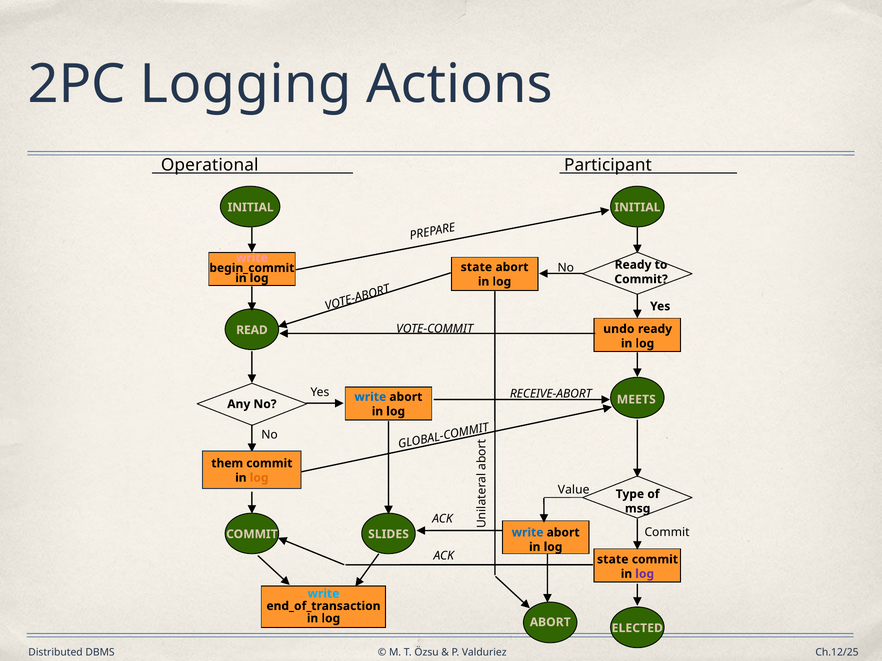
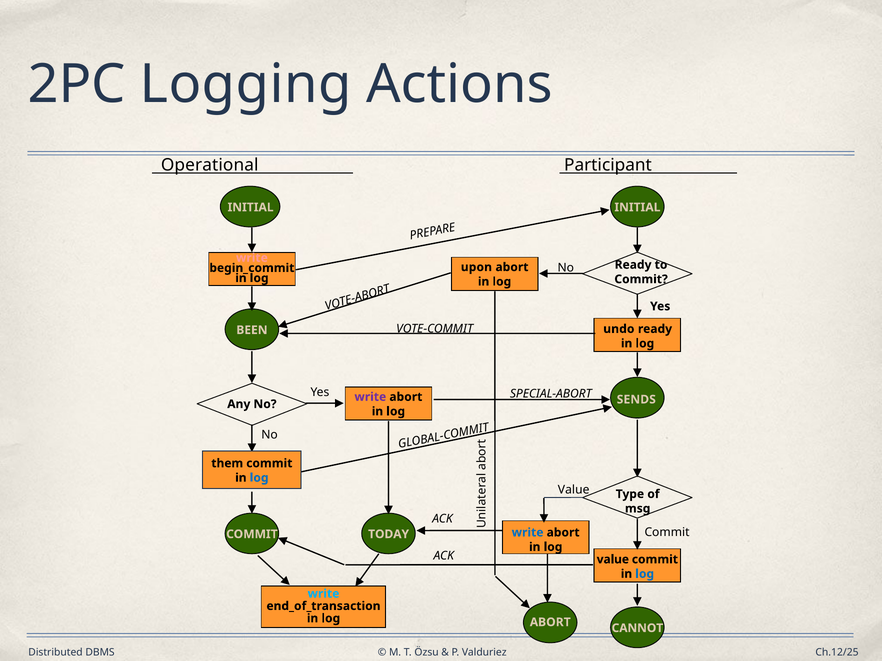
state at (476, 267): state -> upon
READ: READ -> BEEN
RECEIVE-ABORT: RECEIVE-ABORT -> SPECIAL-ABORT
write at (370, 397) colour: blue -> purple
MEETS: MEETS -> SENDS
log at (259, 478) colour: orange -> blue
SLIDES: SLIDES -> TODAY
state at (613, 560): state -> value
log at (645, 574) colour: purple -> blue
ELECTED: ELECTED -> CANNOT
